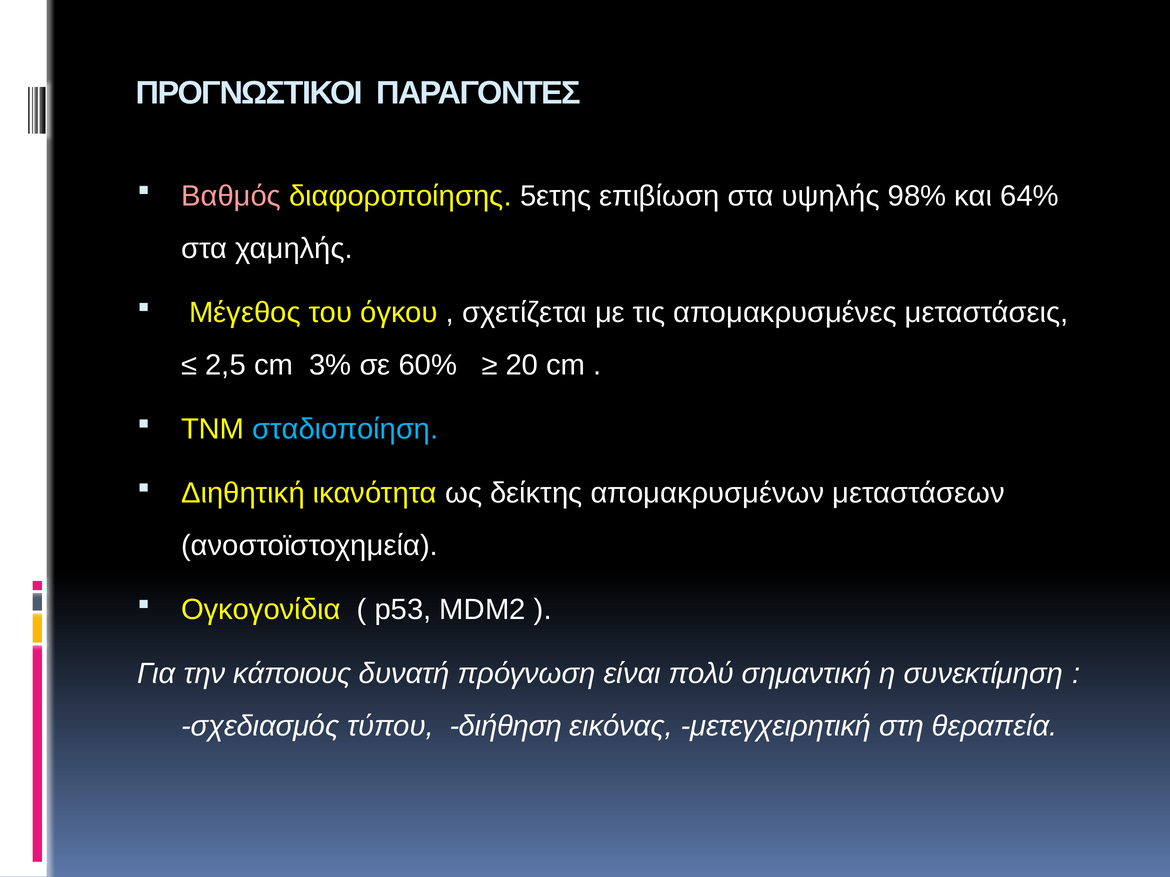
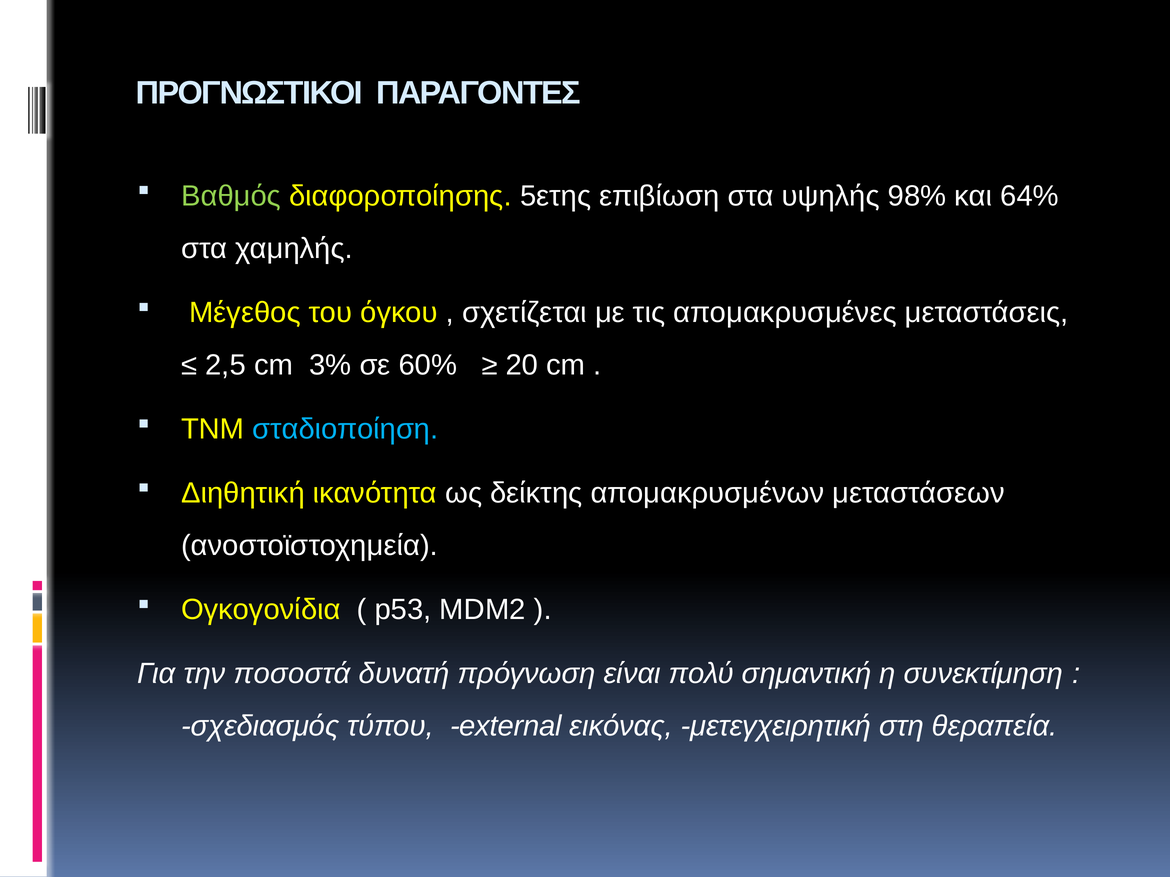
Βαθμός colour: pink -> light green
κάποιους: κάποιους -> ποσοστά
διήθηση: διήθηση -> external
